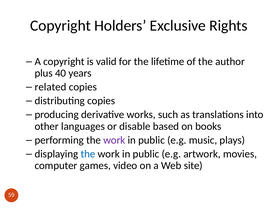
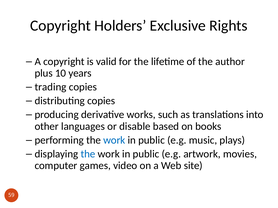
40: 40 -> 10
related: related -> trading
work at (114, 140) colour: purple -> blue
